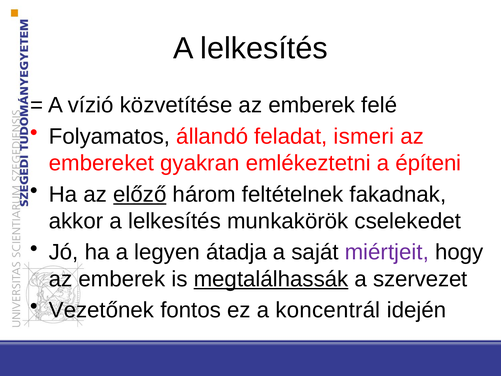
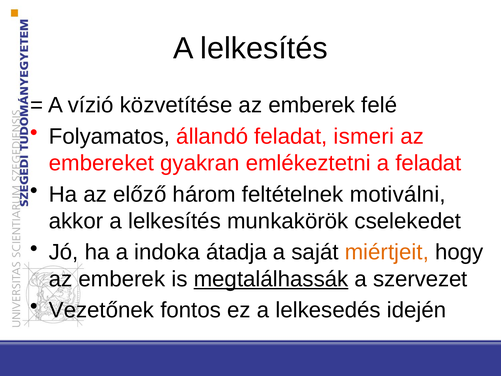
a építeni: építeni -> feladat
előző underline: present -> none
fakadnak: fakadnak -> motiválni
legyen: legyen -> indoka
miértjeit colour: purple -> orange
koncentrál: koncentrál -> lelkesedés
